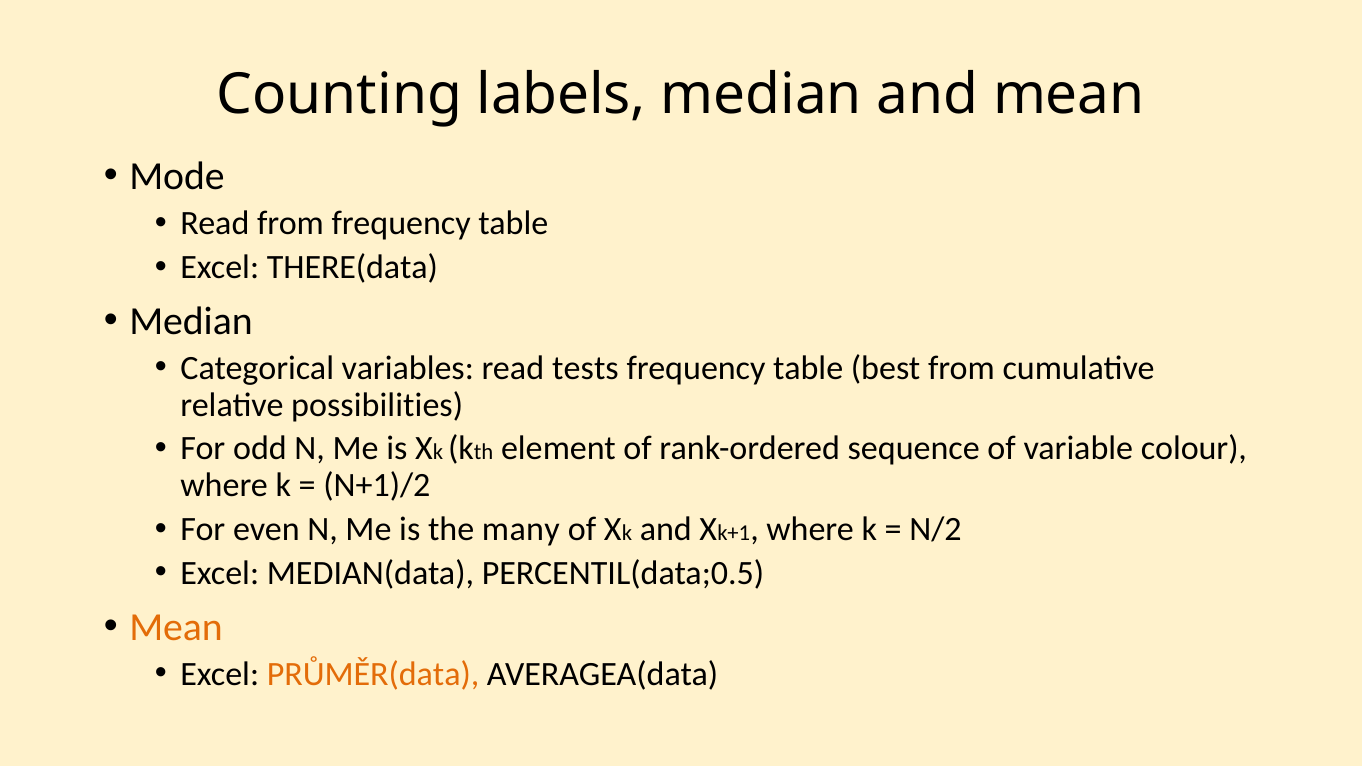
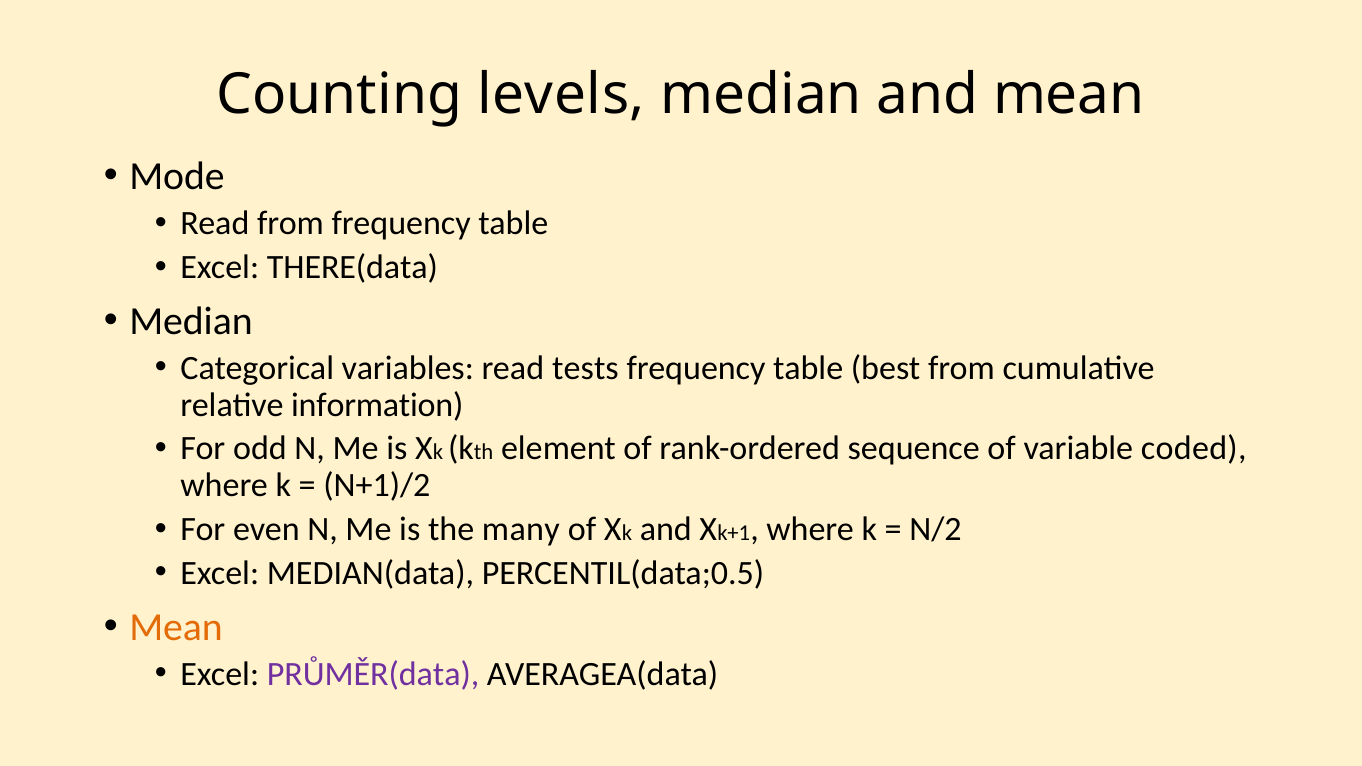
labels: labels -> levels
possibilities: possibilities -> information
colour: colour -> coded
PRŮMĚR(data colour: orange -> purple
